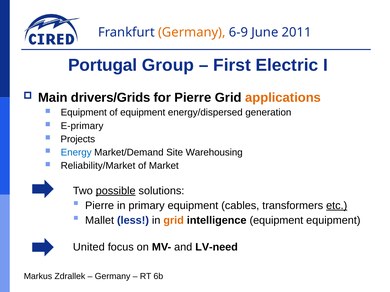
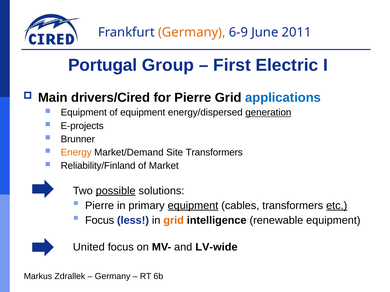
drivers/Grids: drivers/Grids -> drivers/Cired
applications colour: orange -> blue
generation underline: none -> present
E-primary: E-primary -> E-projects
Projects: Projects -> Brunner
Energy colour: blue -> orange
Site Warehousing: Warehousing -> Transformers
Reliability/Market: Reliability/Market -> Reliability/Finland
equipment at (193, 206) underline: none -> present
Mallet at (100, 221): Mallet -> Focus
intelligence equipment: equipment -> renewable
LV-need: LV-need -> LV-wide
